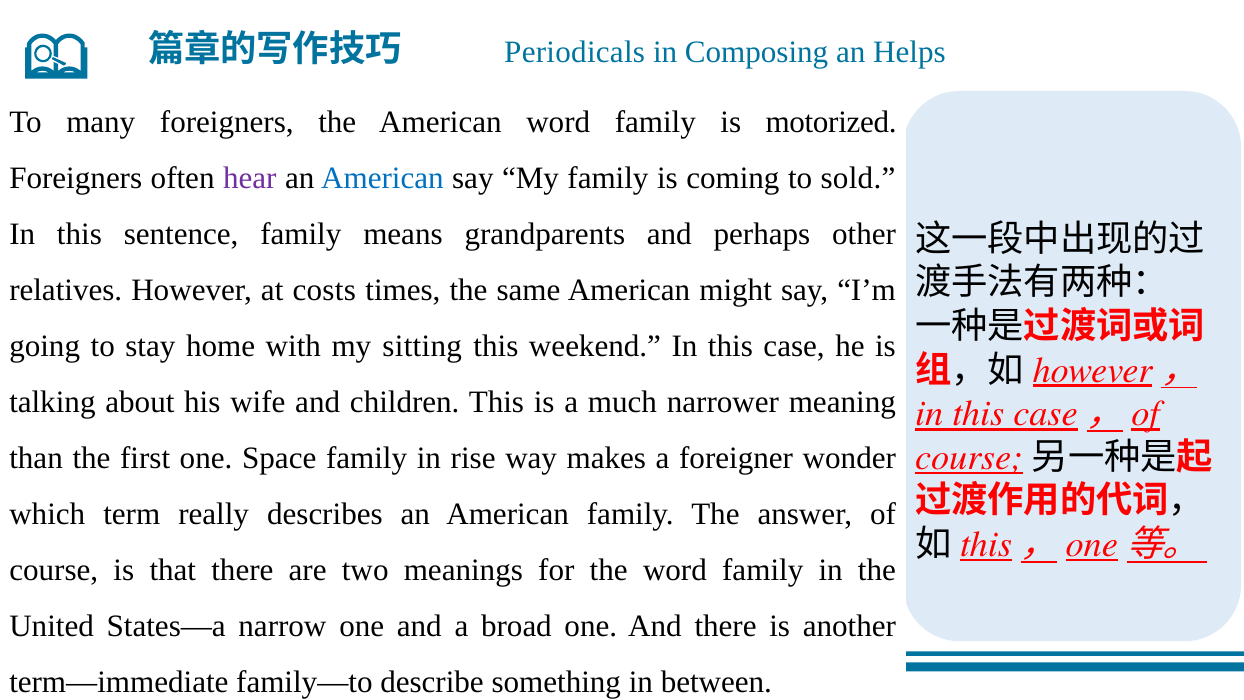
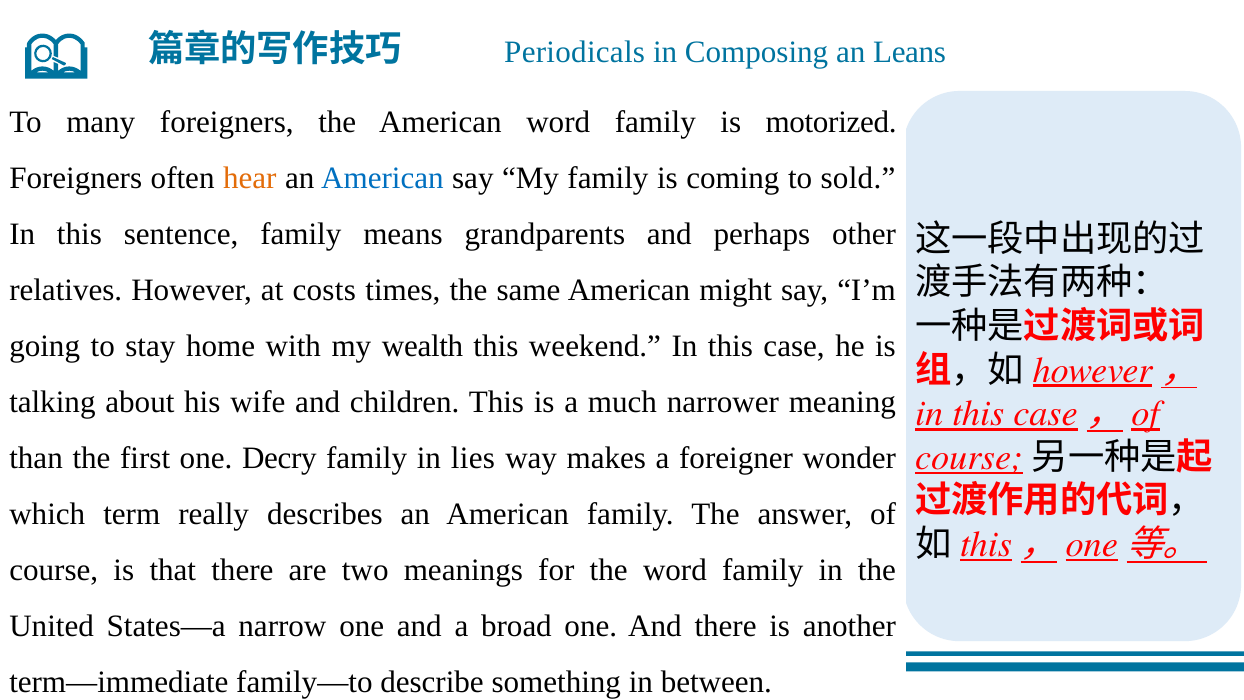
Helps: Helps -> Leans
hear colour: purple -> orange
sitting: sitting -> wealth
Space: Space -> Decry
rise: rise -> lies
